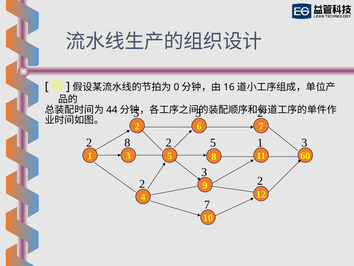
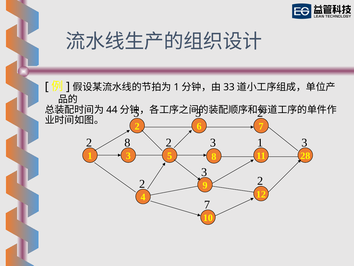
0 at (176, 87): 0 -> 1
16: 16 -> 33
5 at (213, 142): 5 -> 3
60: 60 -> 28
